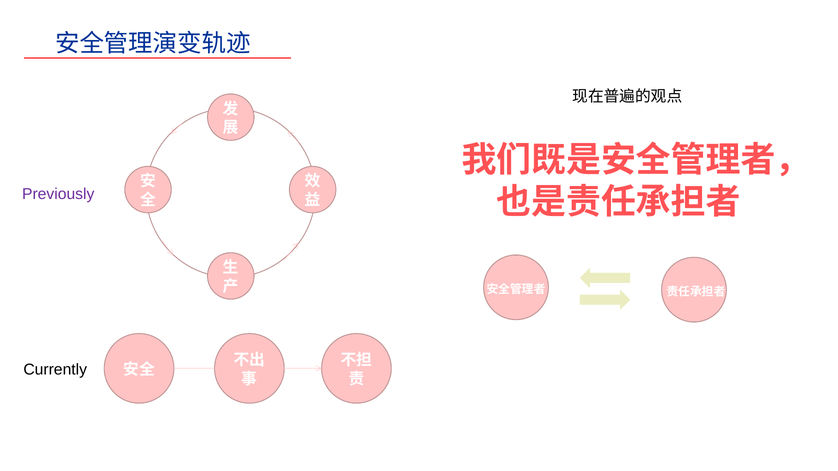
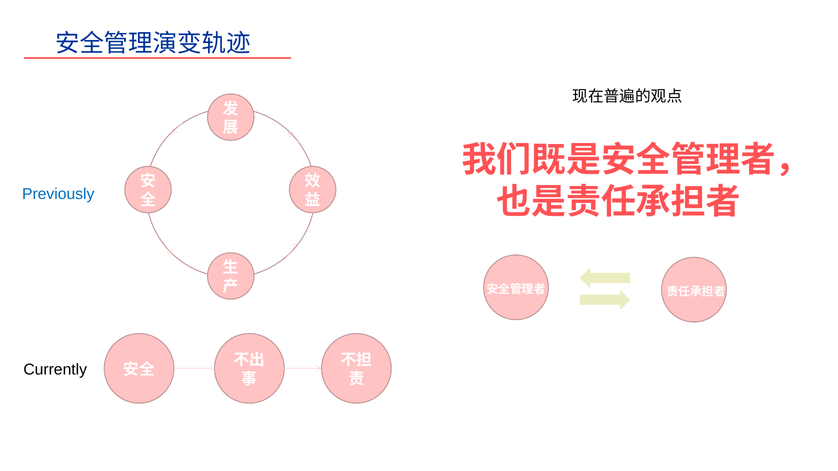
Previously colour: purple -> blue
